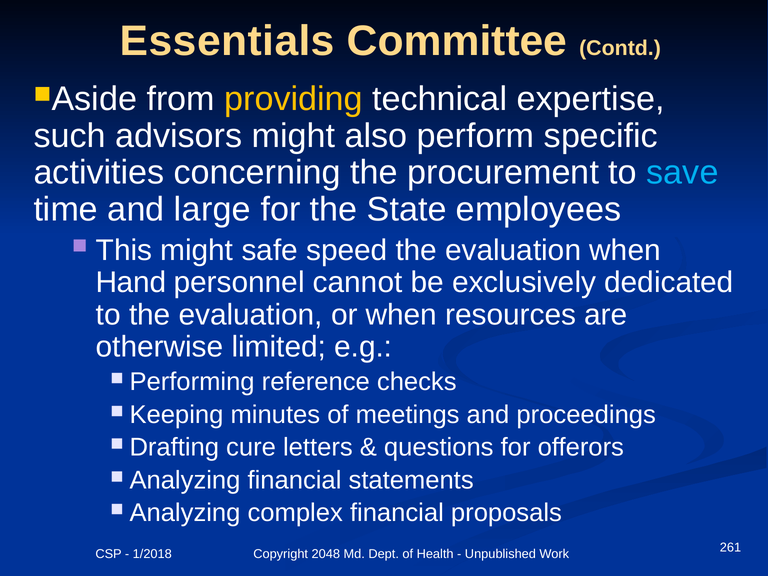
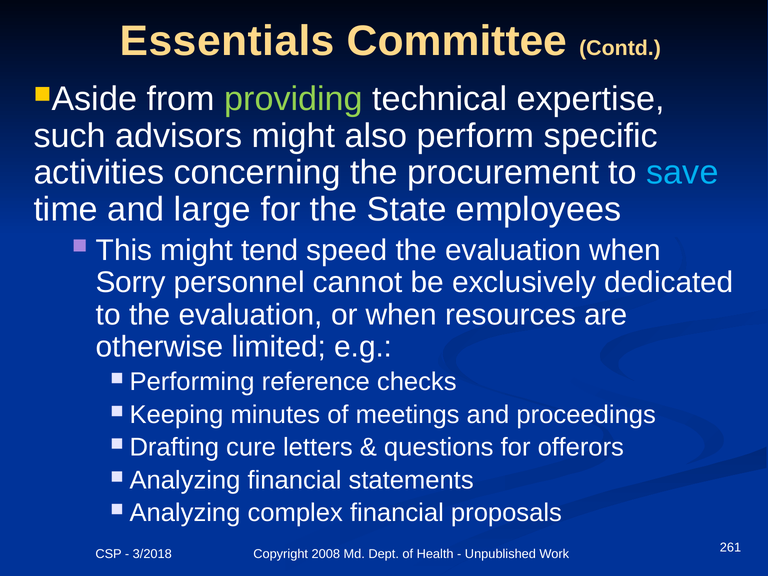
providing colour: yellow -> light green
safe: safe -> tend
Hand: Hand -> Sorry
1/2018: 1/2018 -> 3/2018
2048: 2048 -> 2008
